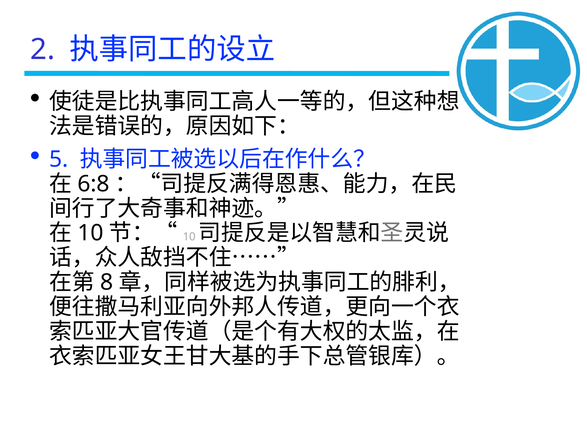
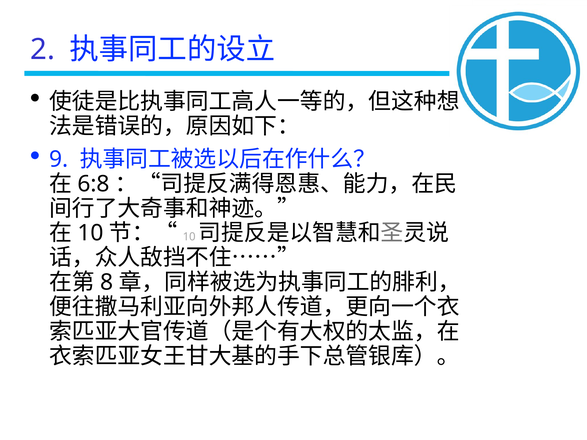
5: 5 -> 9
